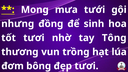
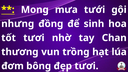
Tông: Tông -> Chan
